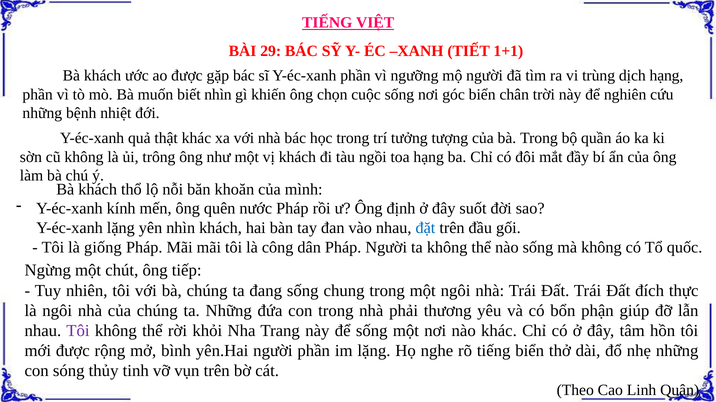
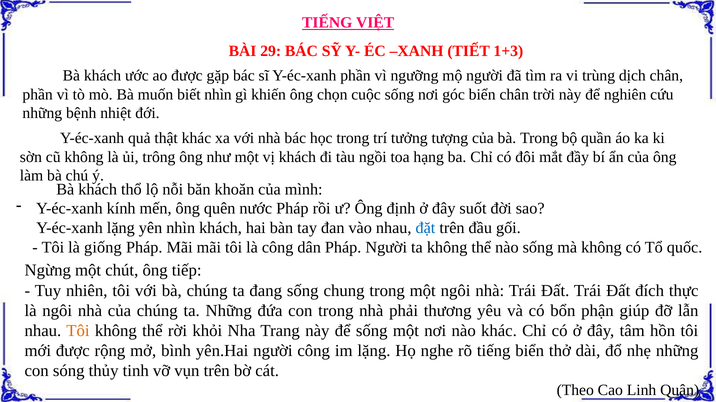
1+1: 1+1 -> 1+3
dịch hạng: hạng -> chân
Tôi at (78, 331) colour: purple -> orange
người phần: phần -> công
